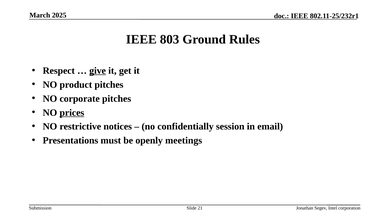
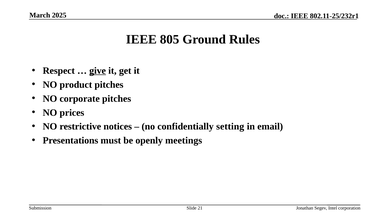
803: 803 -> 805
prices underline: present -> none
session: session -> setting
